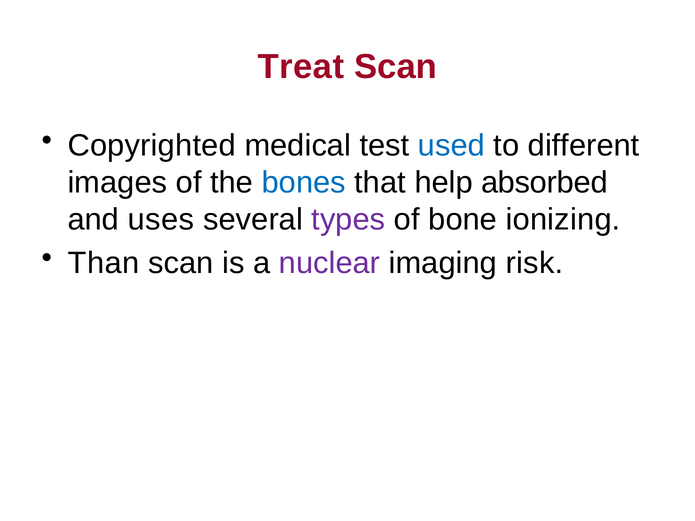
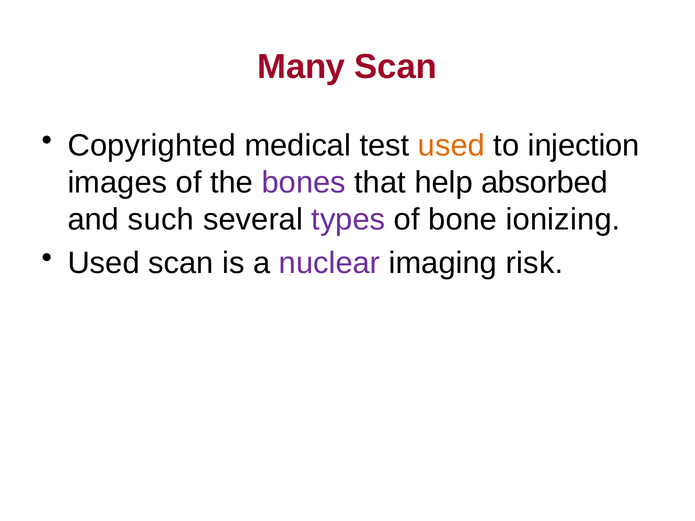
Treat: Treat -> Many
used at (451, 146) colour: blue -> orange
different: different -> injection
bones colour: blue -> purple
uses: uses -> such
Than at (104, 263): Than -> Used
